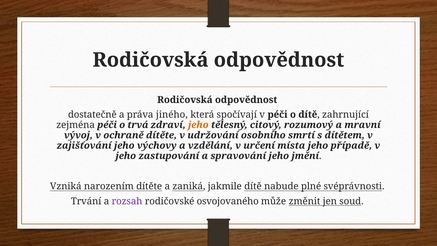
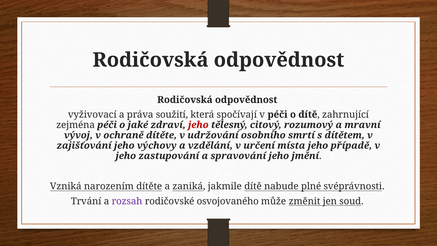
dostatečně: dostatečně -> vyživovací
jiného: jiného -> soužití
trvá: trvá -> jaké
jeho at (198, 125) colour: orange -> red
